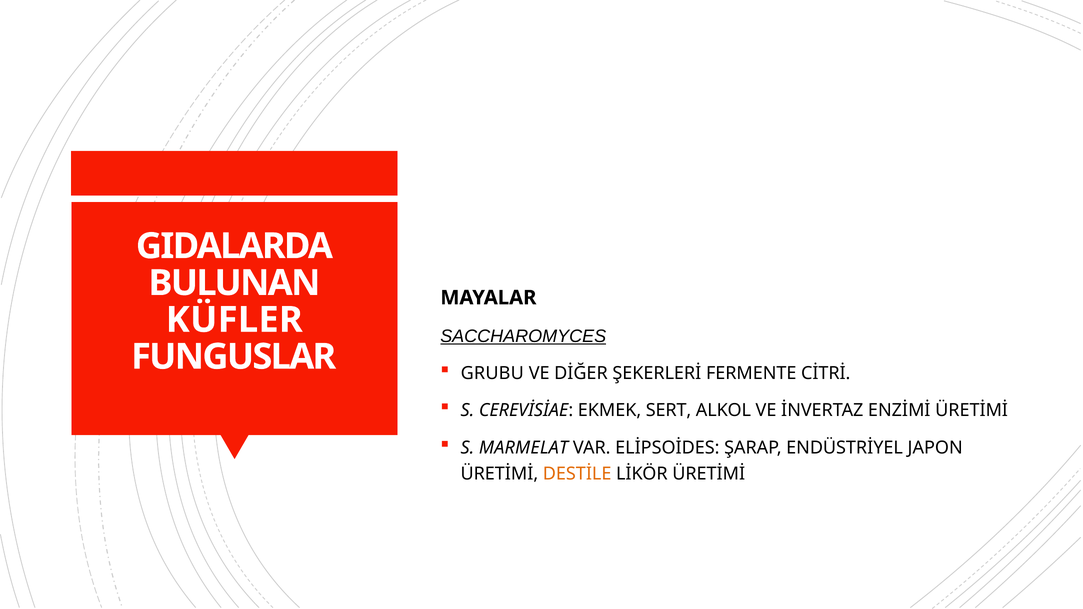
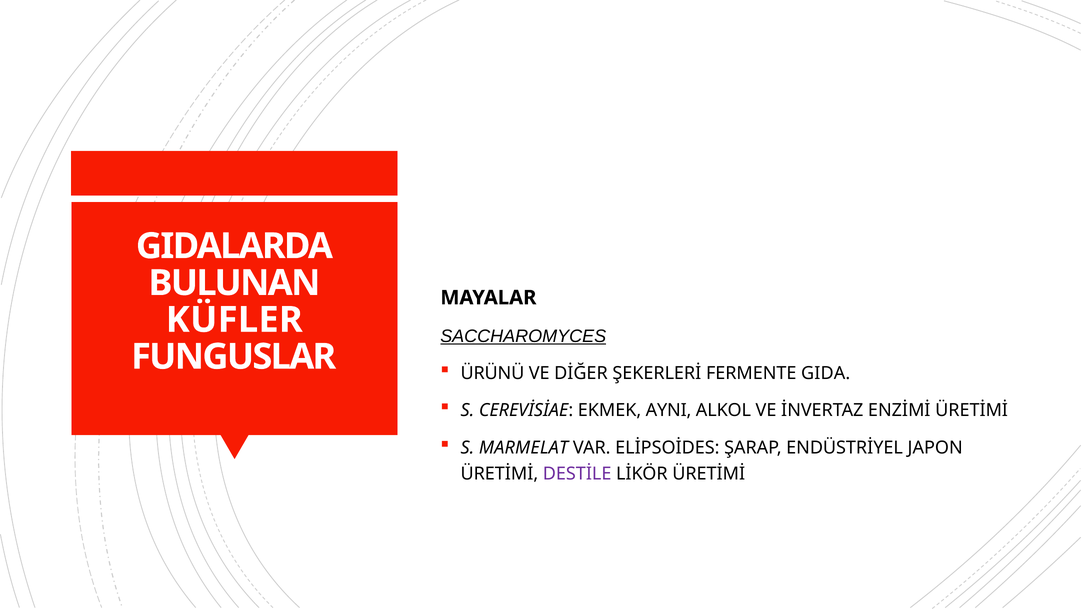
GRUBU: GRUBU -> ÜRÜNÜ
CİTRİ: CİTRİ -> GIDA
SERT: SERT -> AYNI
DESTİLE colour: orange -> purple
